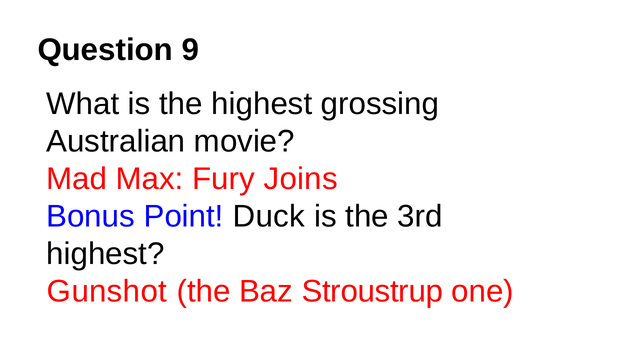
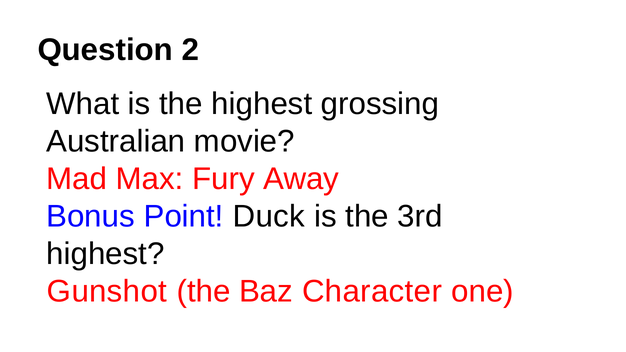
9: 9 -> 2
Joins: Joins -> Away
Stroustrup: Stroustrup -> Character
